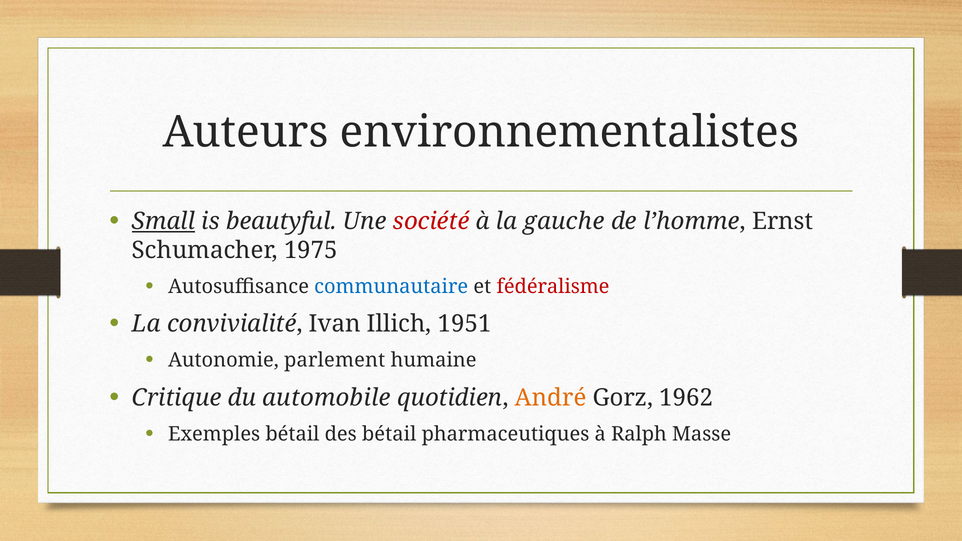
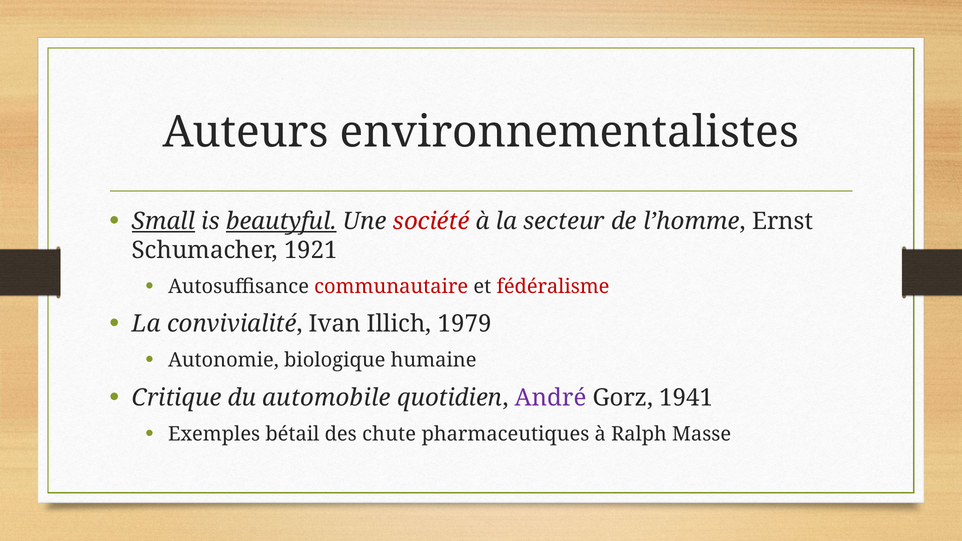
beautyful underline: none -> present
gauche: gauche -> secteur
1975: 1975 -> 1921
communautaire colour: blue -> red
1951: 1951 -> 1979
parlement: parlement -> biologique
André colour: orange -> purple
1962: 1962 -> 1941
des bétail: bétail -> chute
